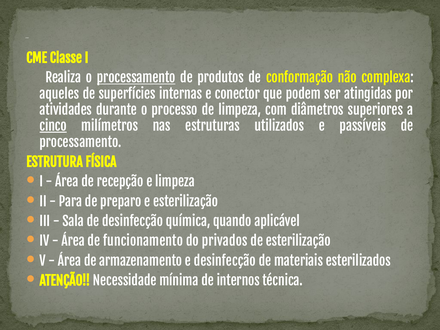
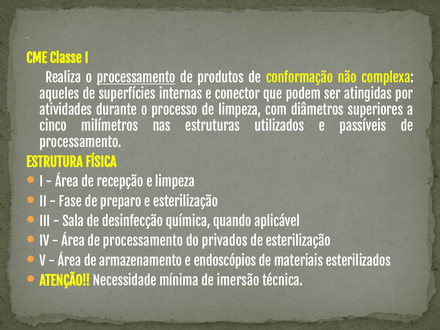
cinco underline: present -> none
Para: Para -> Fase
Área de funcionamento: funcionamento -> processamento
e desinfecção: desinfecção -> endoscópios
internos: internos -> imersão
